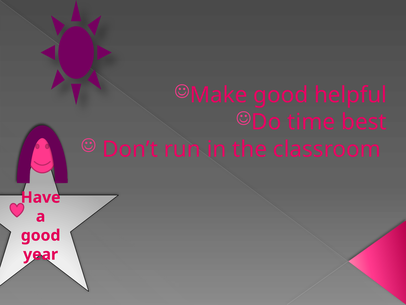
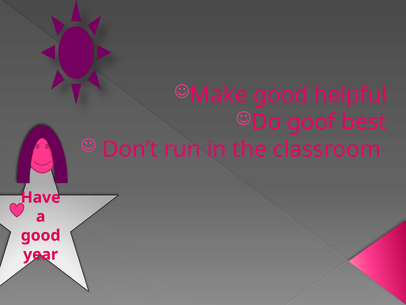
time: time -> goof
